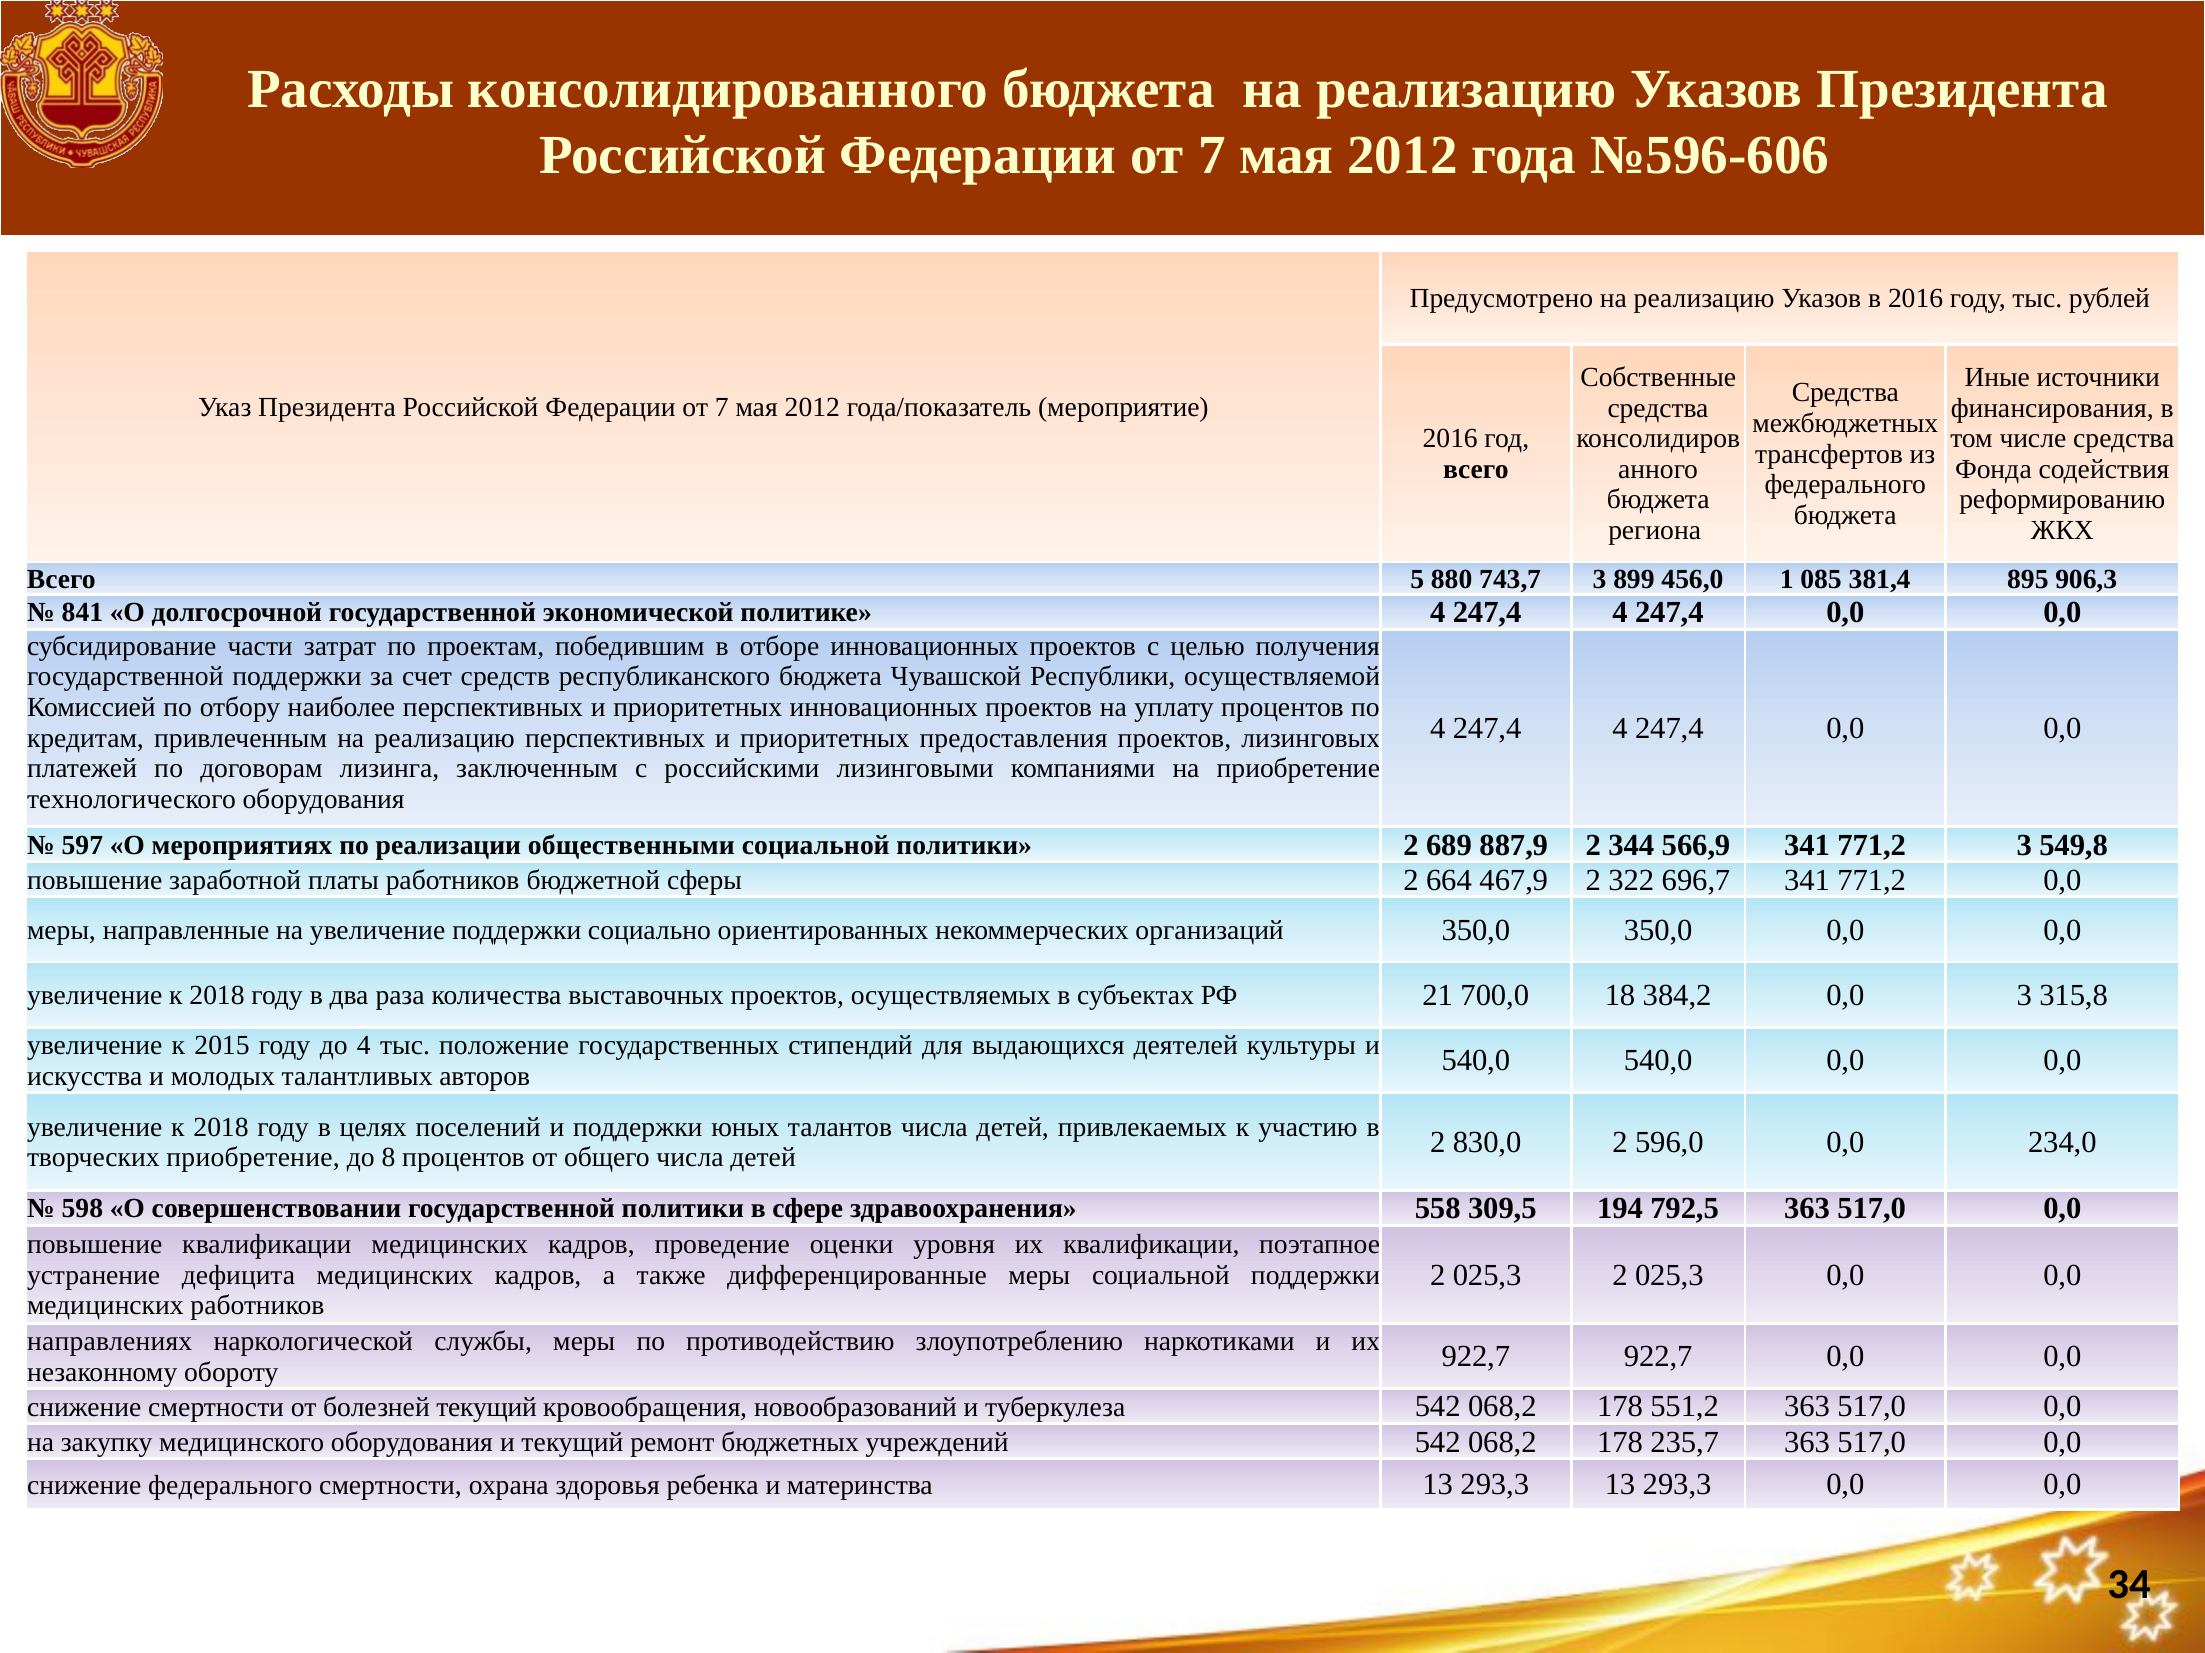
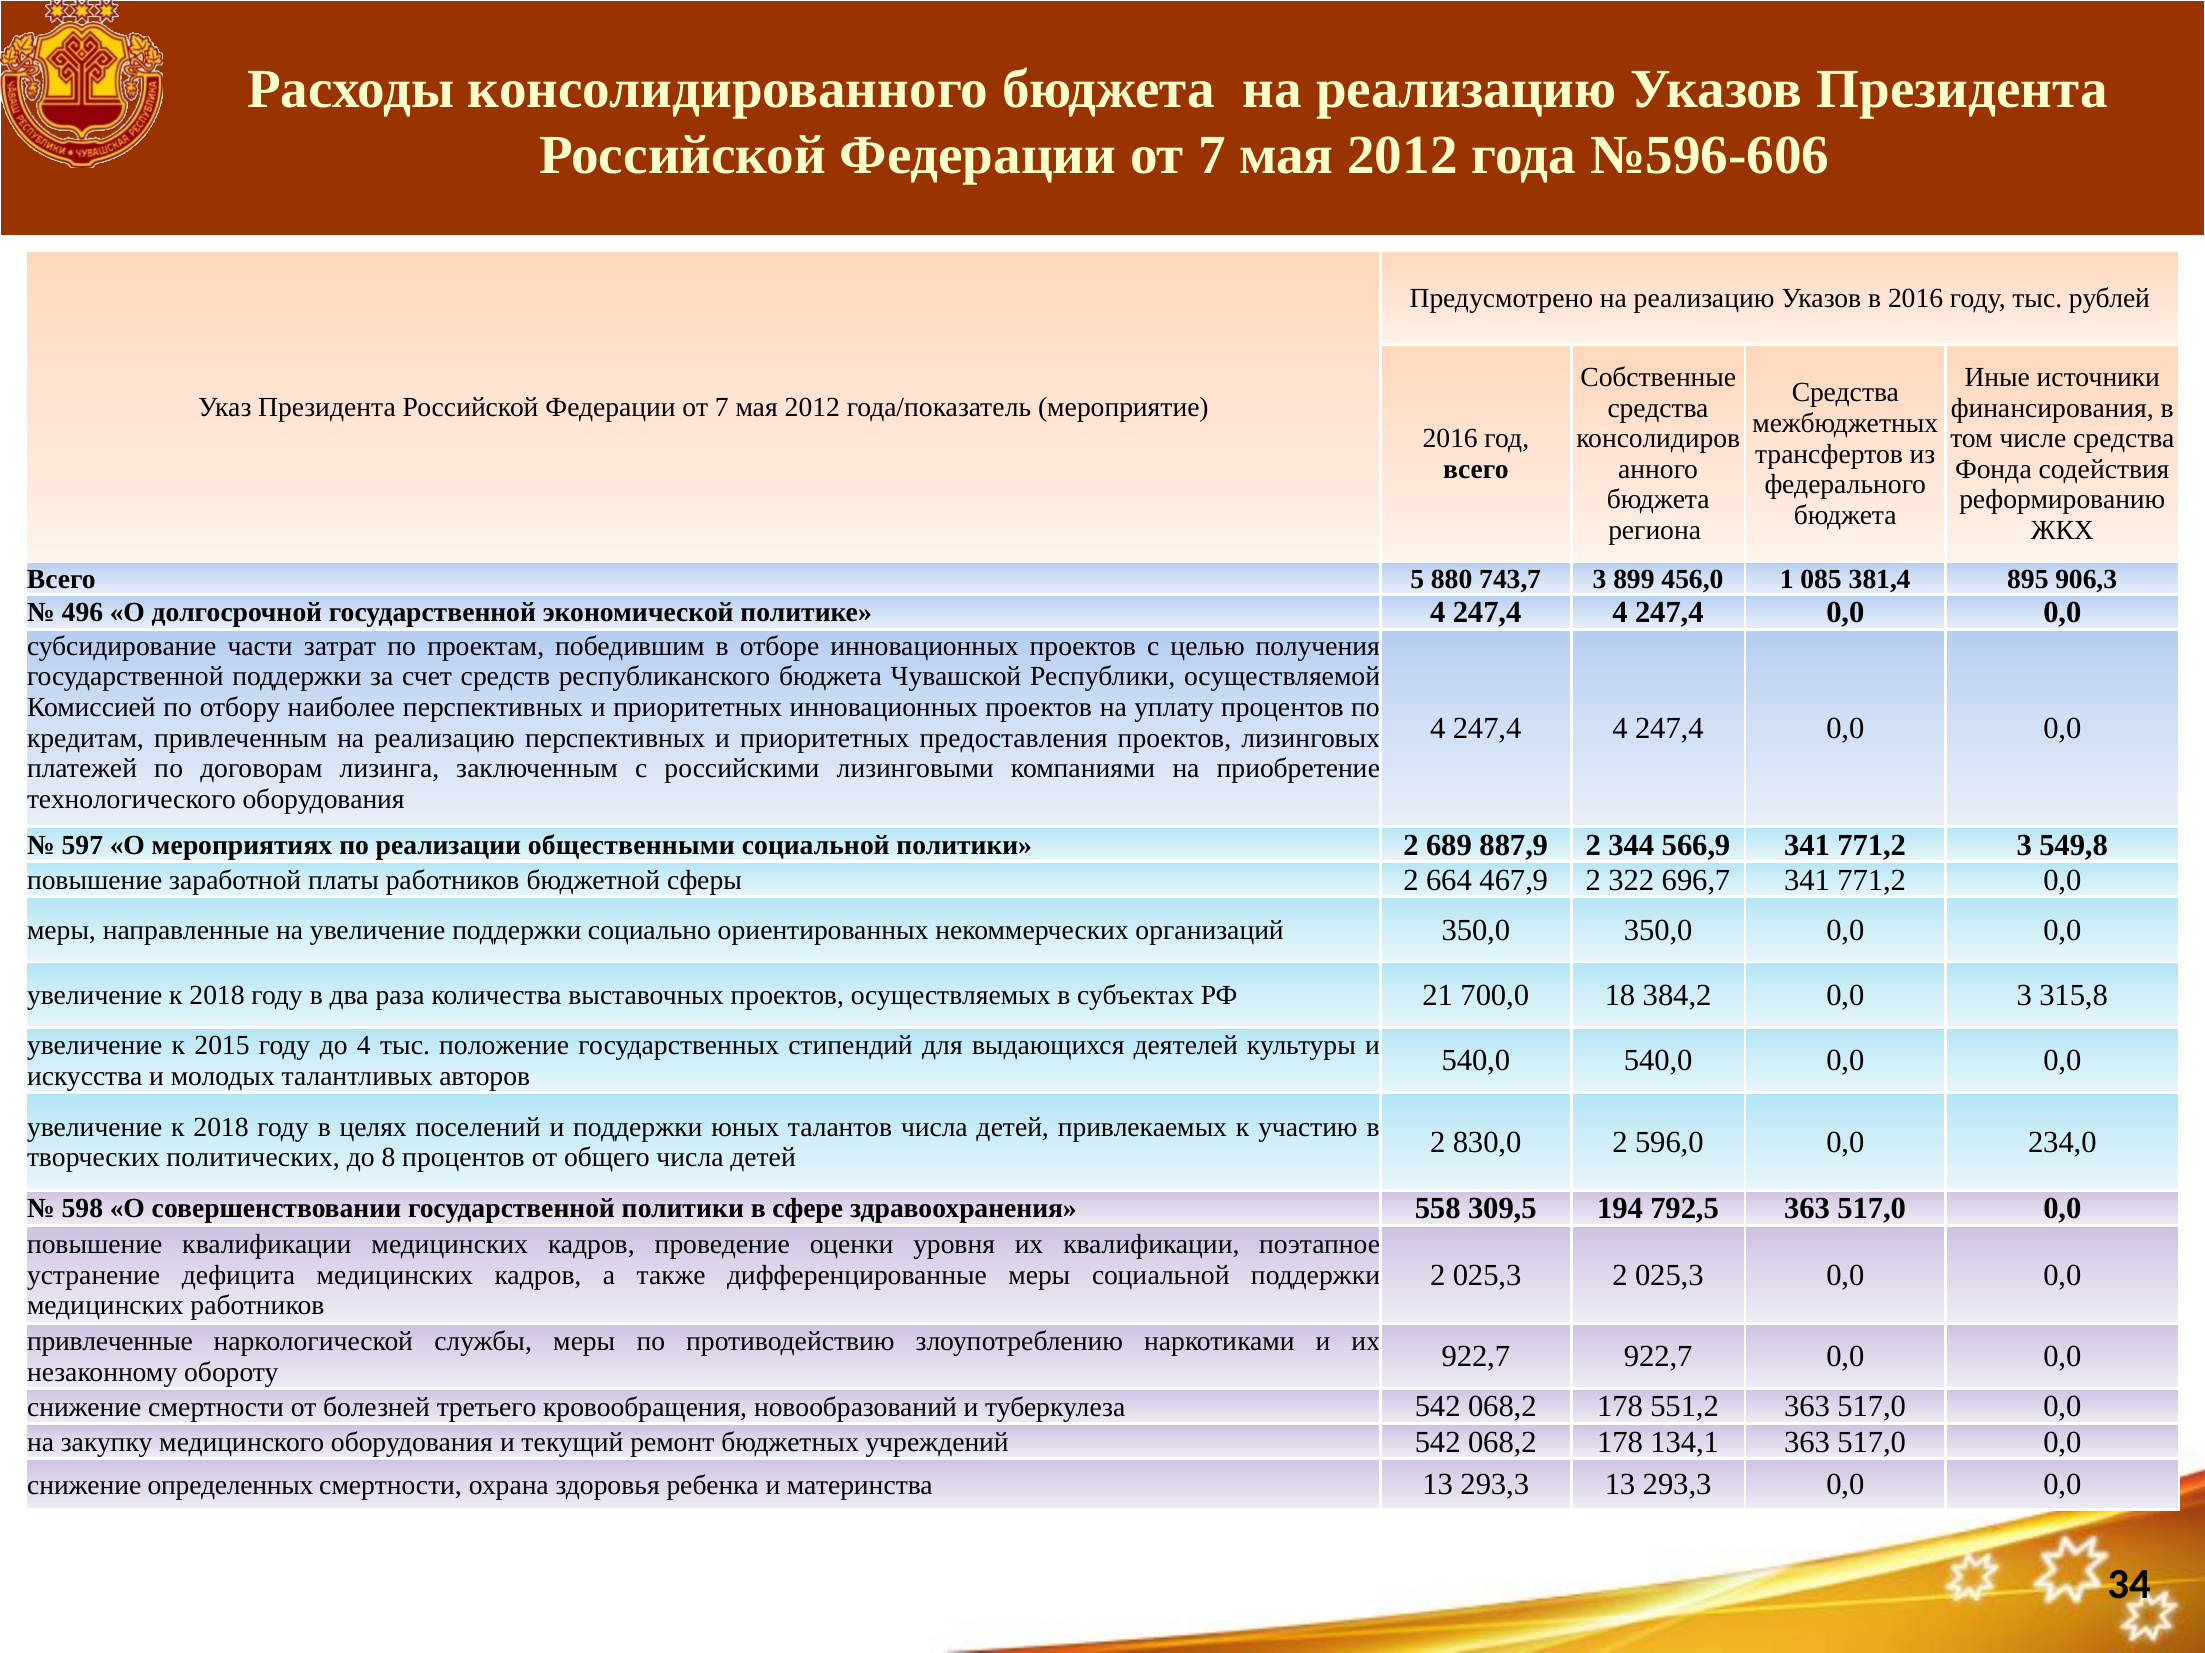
841: 841 -> 496
творческих приобретение: приобретение -> политических
направлениях: направлениях -> привлеченные
болезней текущий: текущий -> третьего
235,7: 235,7 -> 134,1
снижение федерального: федерального -> определенных
